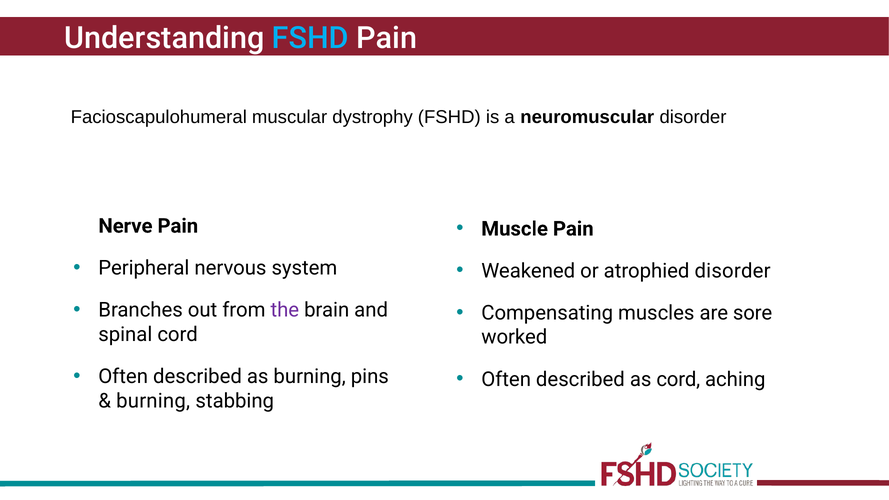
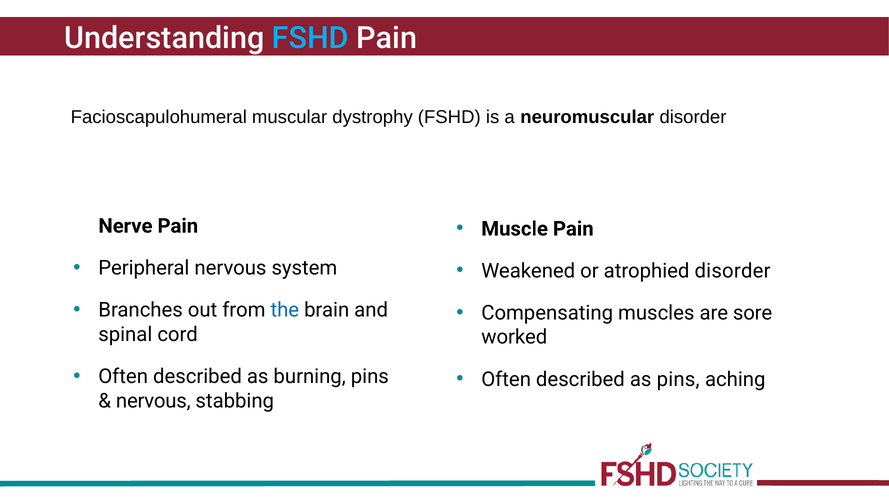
the colour: purple -> blue
as cord: cord -> pins
burning at (153, 401): burning -> nervous
